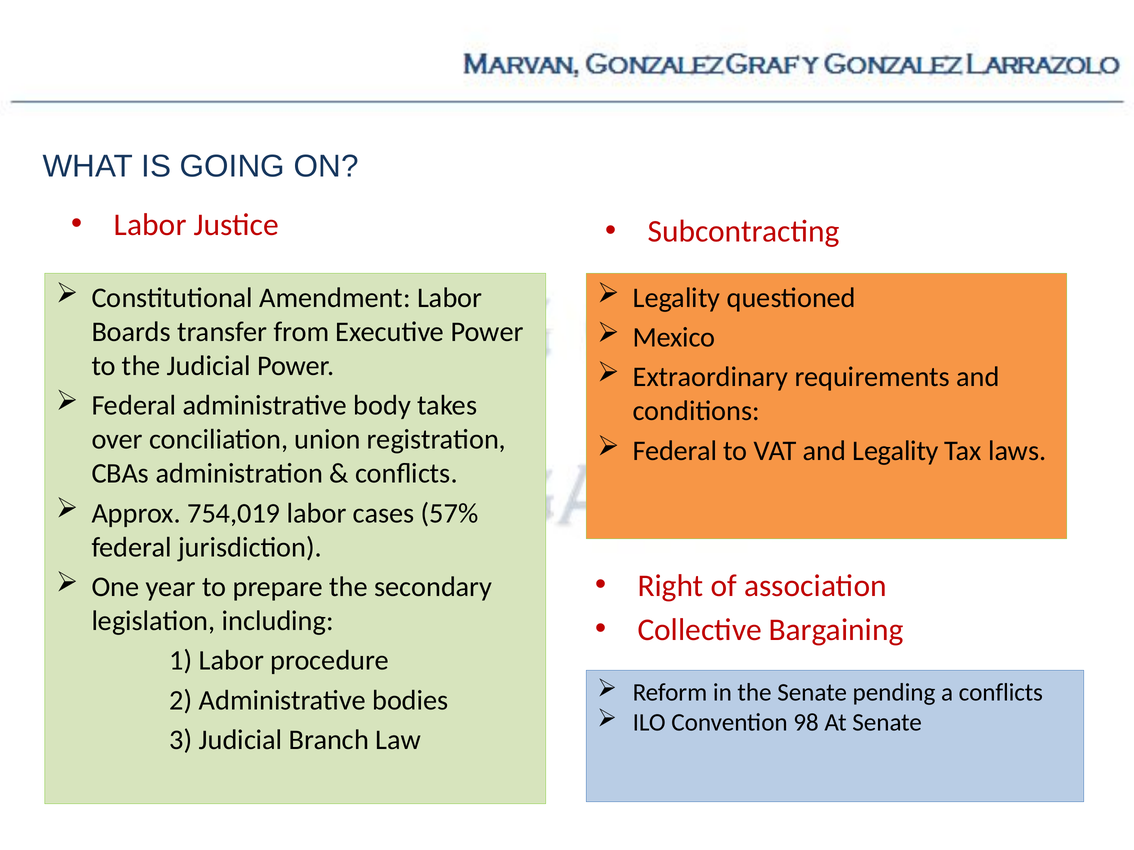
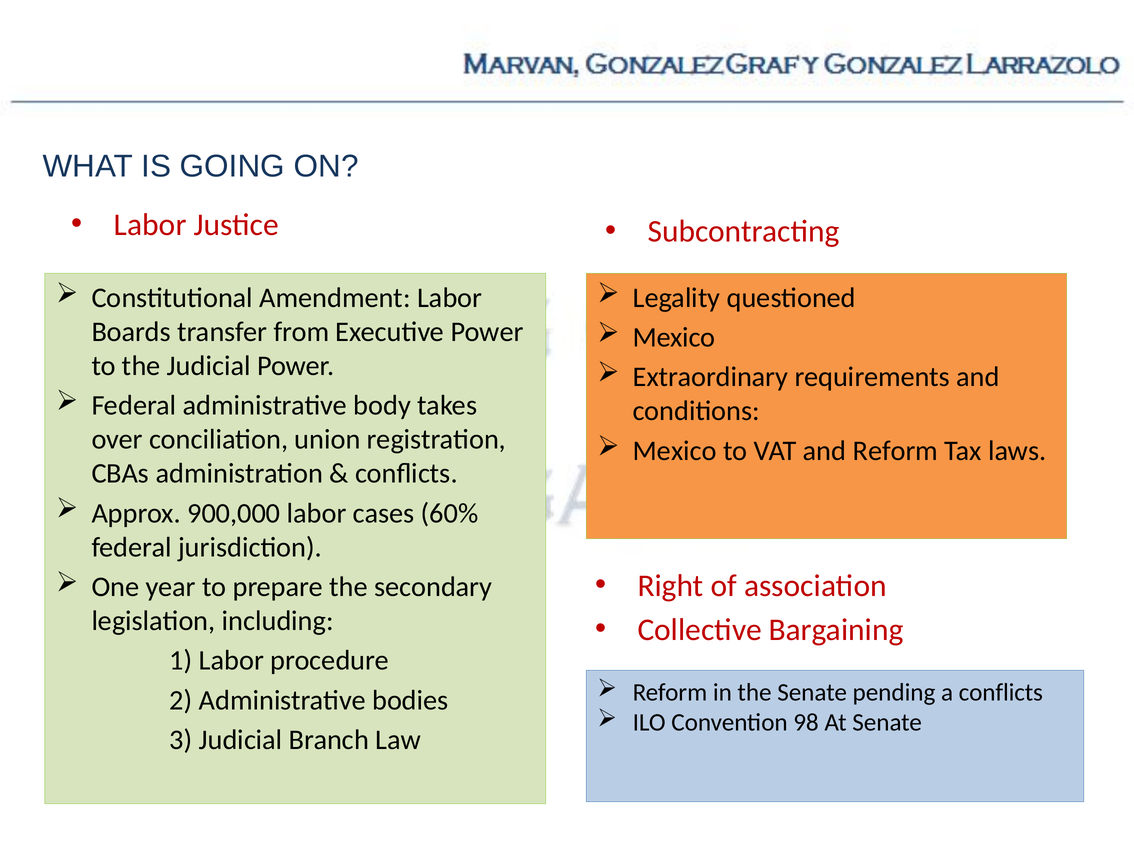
Federal at (675, 451): Federal -> Mexico
and Legality: Legality -> Reform
754,019: 754,019 -> 900,000
57%: 57% -> 60%
